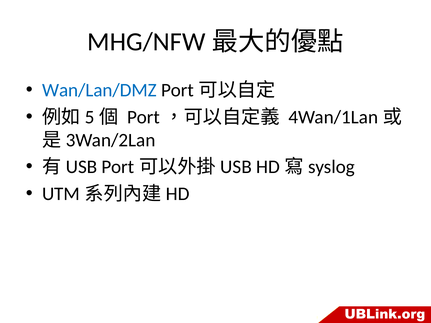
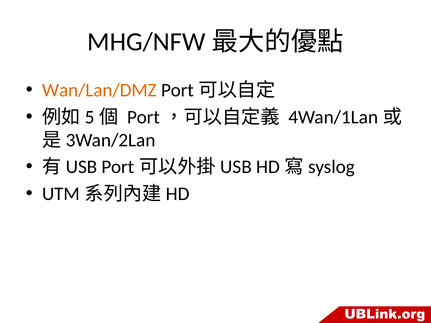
Wan/Lan/DMZ colour: blue -> orange
